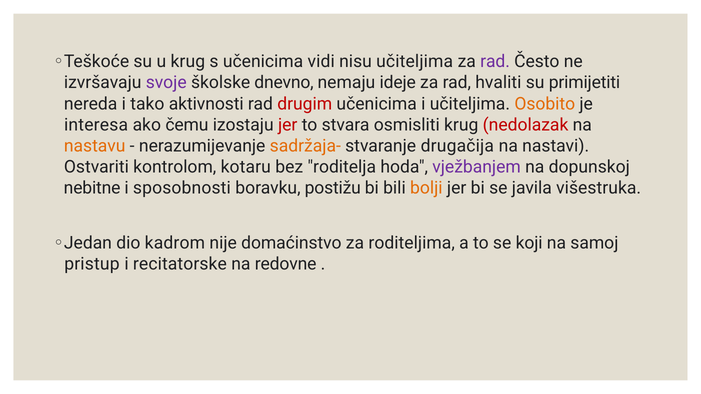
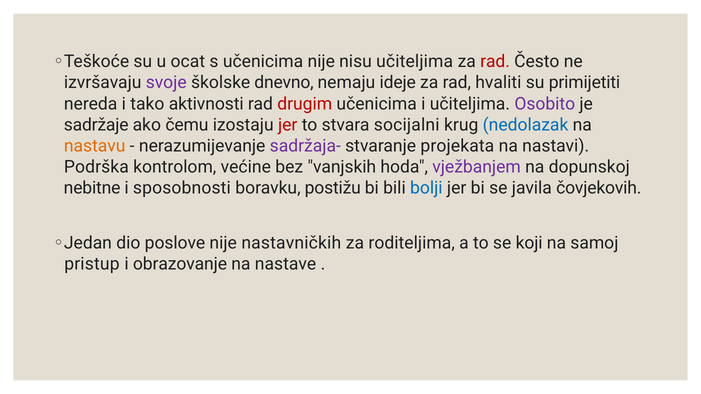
u krug: krug -> ocat
učenicima vidi: vidi -> nije
rad at (495, 62) colour: purple -> red
Osobito colour: orange -> purple
interesa: interesa -> sadržaje
osmisliti: osmisliti -> socijalni
nedolazak colour: red -> blue
sadržaja- colour: orange -> purple
drugačija: drugačija -> projekata
Ostvariti: Ostvariti -> Podrška
kotaru: kotaru -> većine
roditelja: roditelja -> vanjskih
bolji colour: orange -> blue
višestruka: višestruka -> čovjekovih
kadrom: kadrom -> poslove
domaćinstvo: domaćinstvo -> nastavničkih
recitatorske: recitatorske -> obrazovanje
redovne: redovne -> nastave
